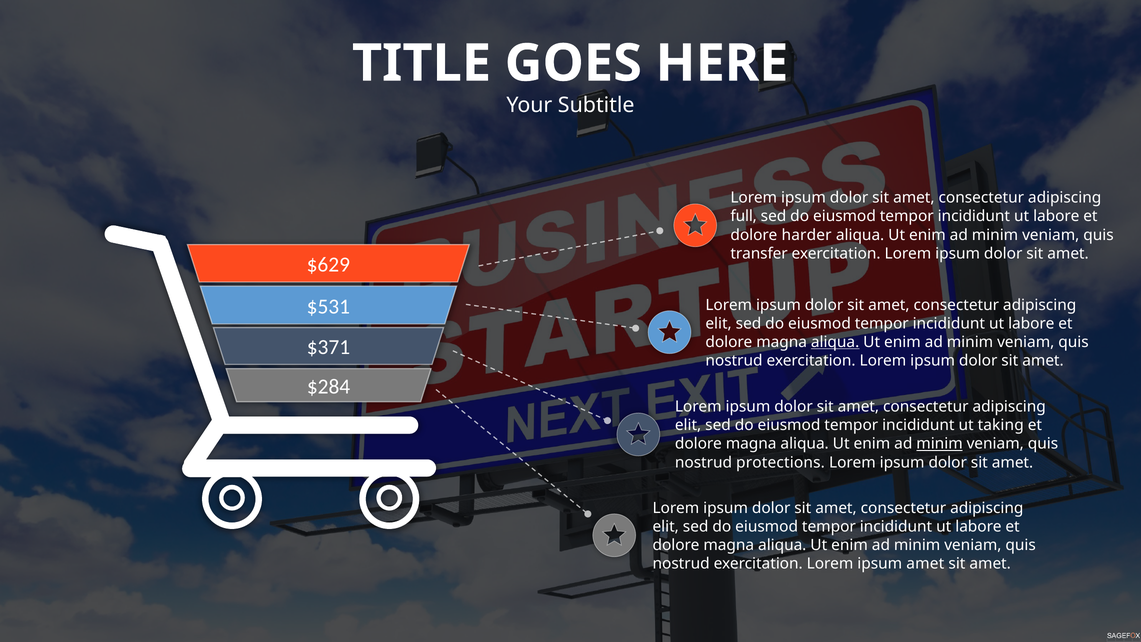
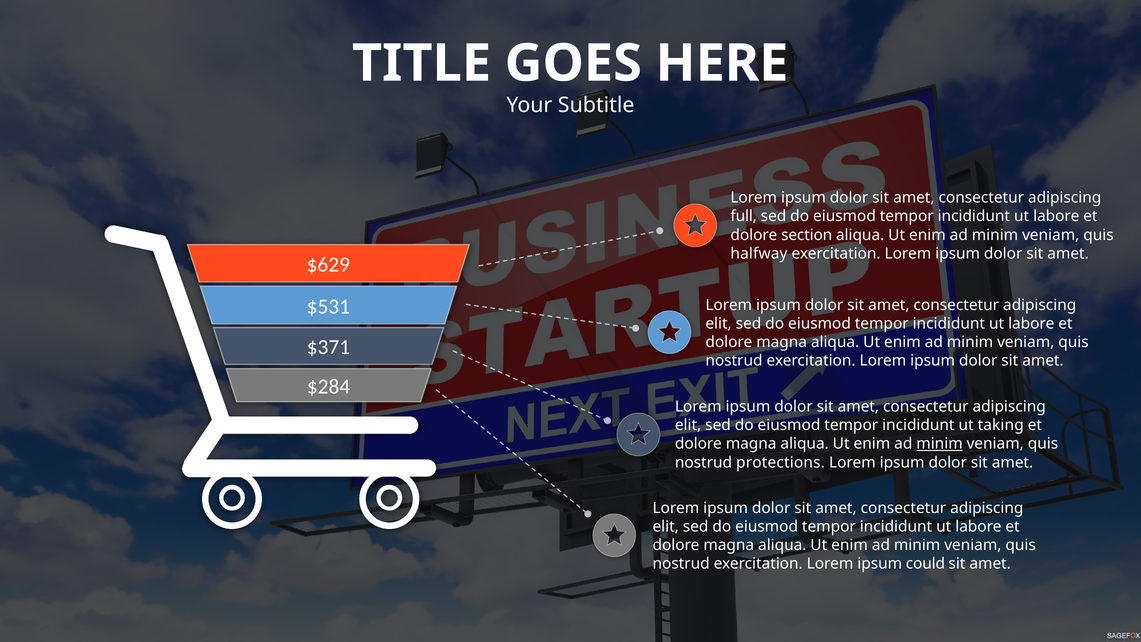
harder: harder -> section
transfer: transfer -> halfway
aliqua at (835, 342) underline: present -> none
ipsum amet: amet -> could
